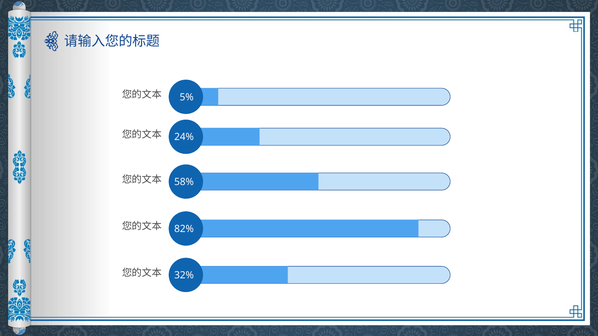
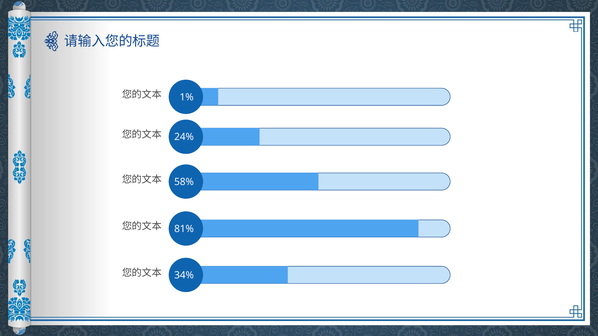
5%: 5% -> 1%
82%: 82% -> 81%
32%: 32% -> 34%
